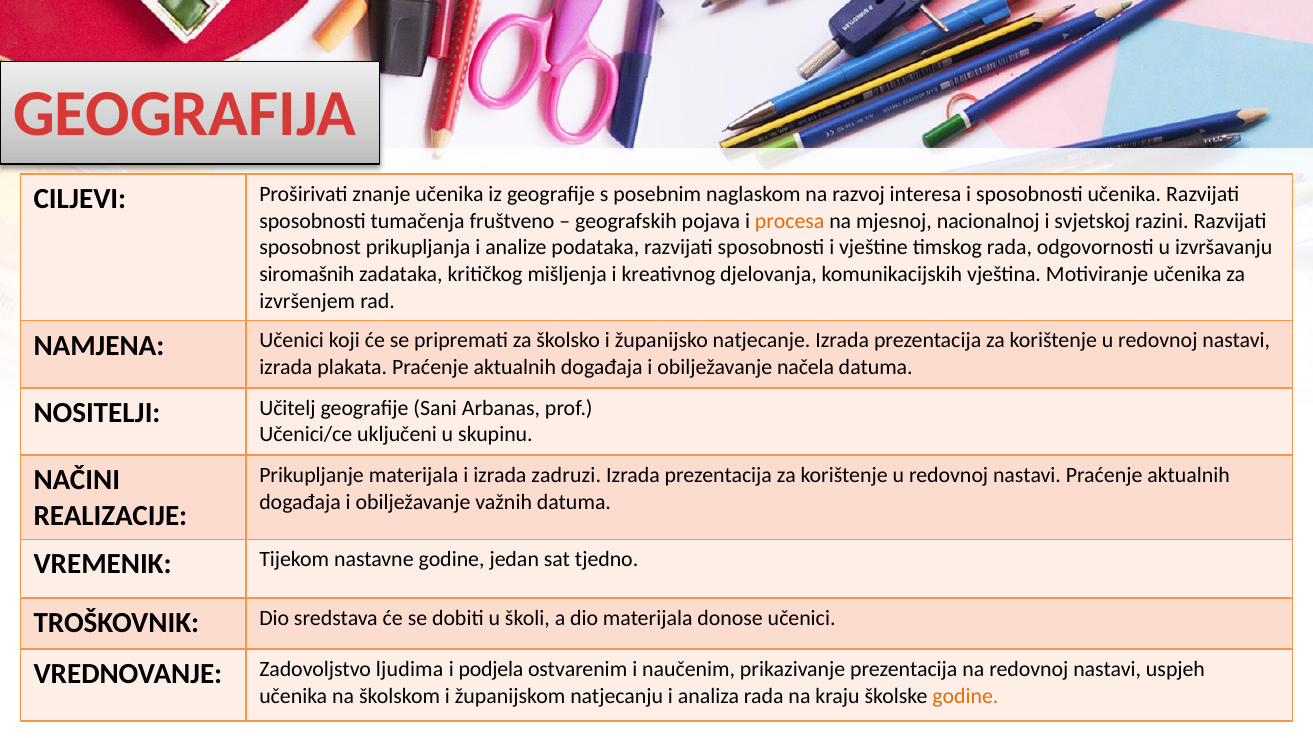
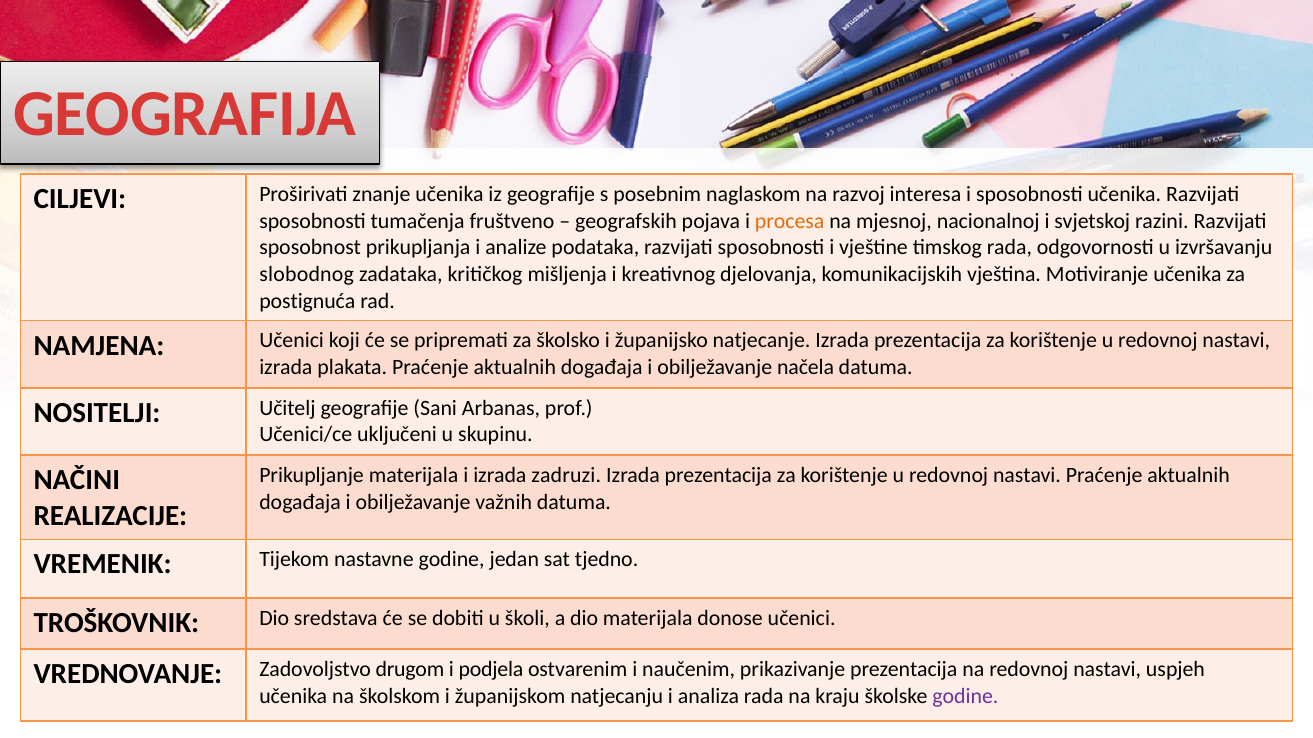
siromašnih: siromašnih -> slobodnog
izvršenjem: izvršenjem -> postignuća
ljudima: ljudima -> drugom
godine at (965, 696) colour: orange -> purple
